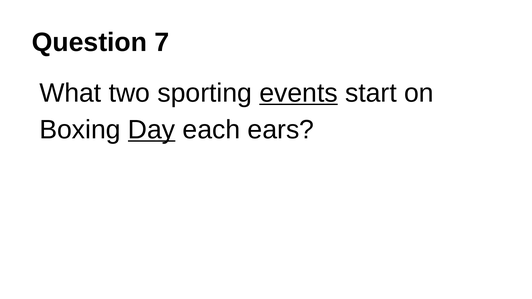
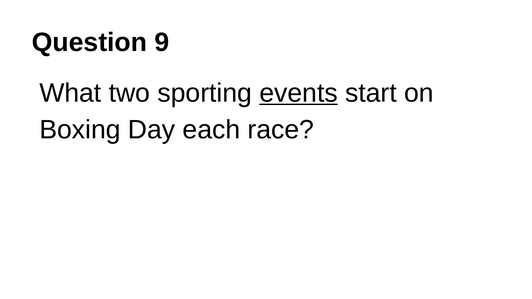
7: 7 -> 9
Day underline: present -> none
ears: ears -> race
